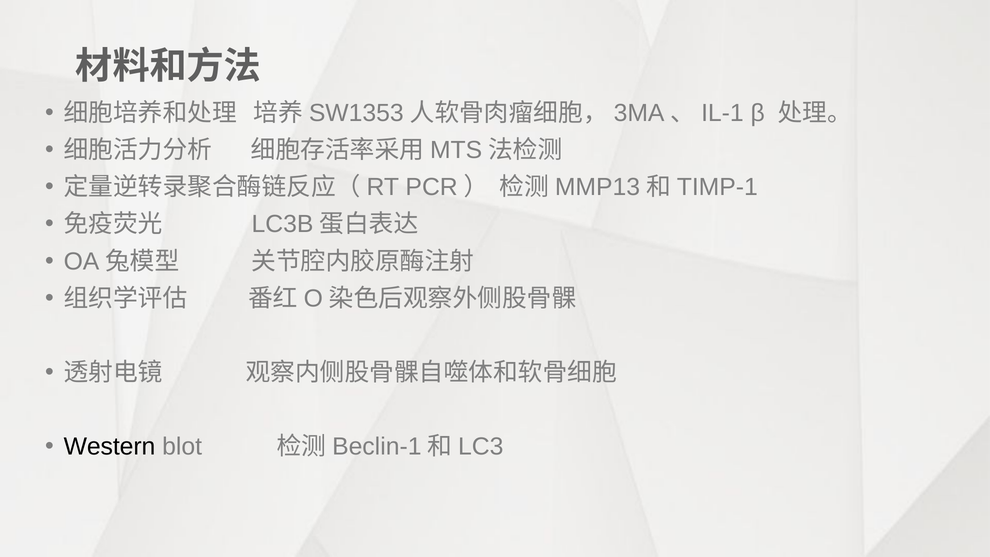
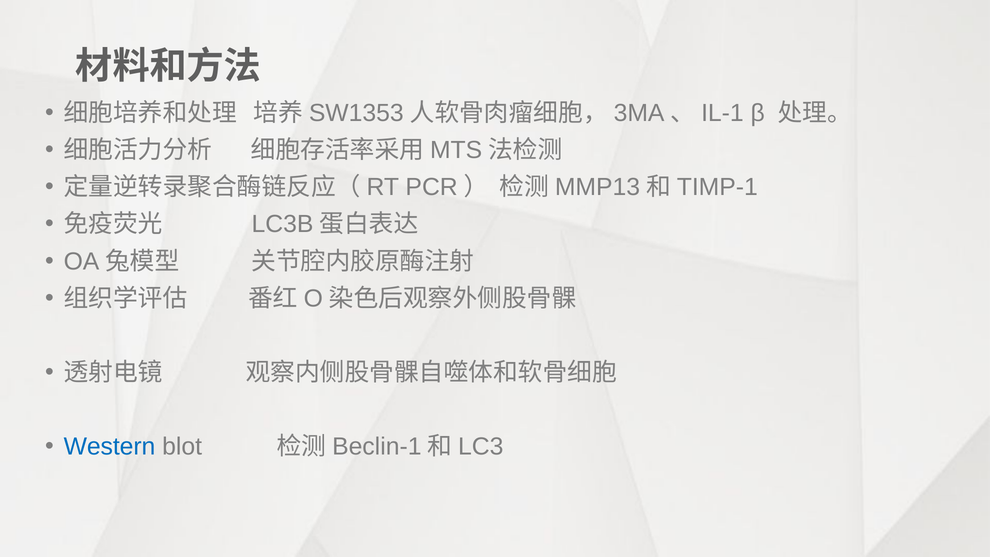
Western colour: black -> blue
